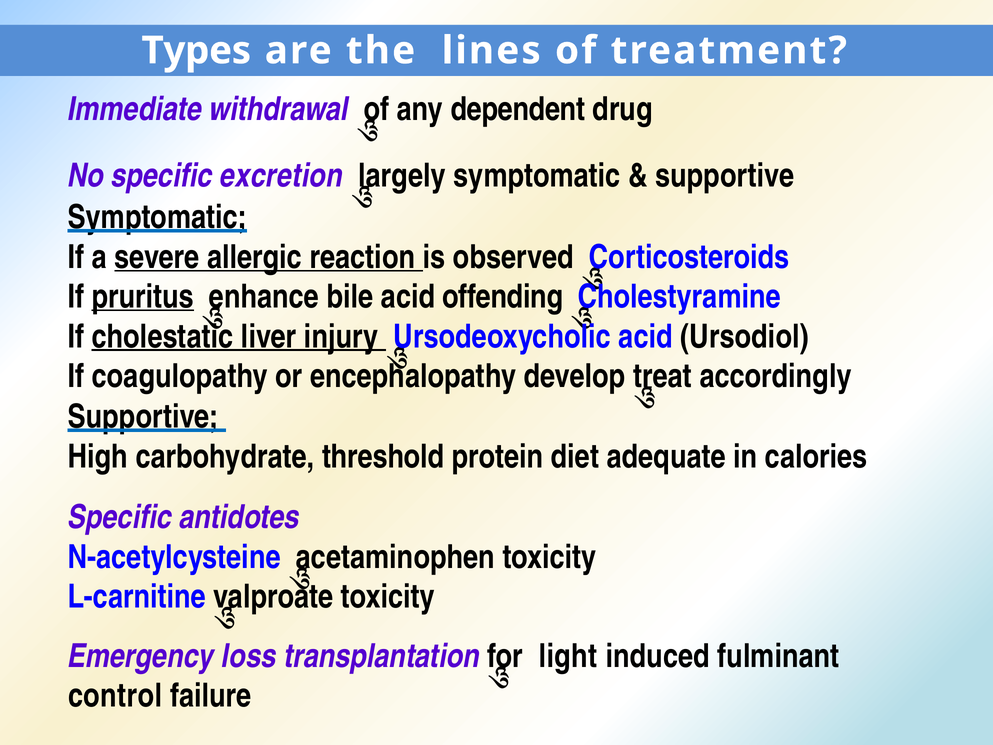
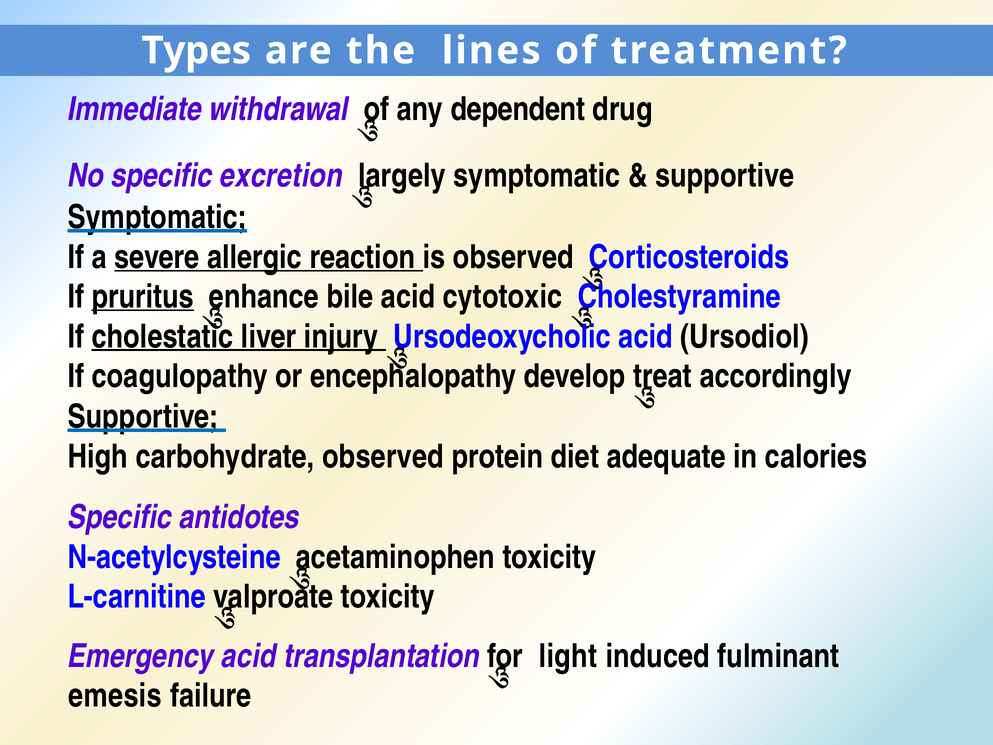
offending: offending -> cytotoxic
carbohydrate threshold: threshold -> observed
Emergency loss: loss -> acid
control: control -> emesis
